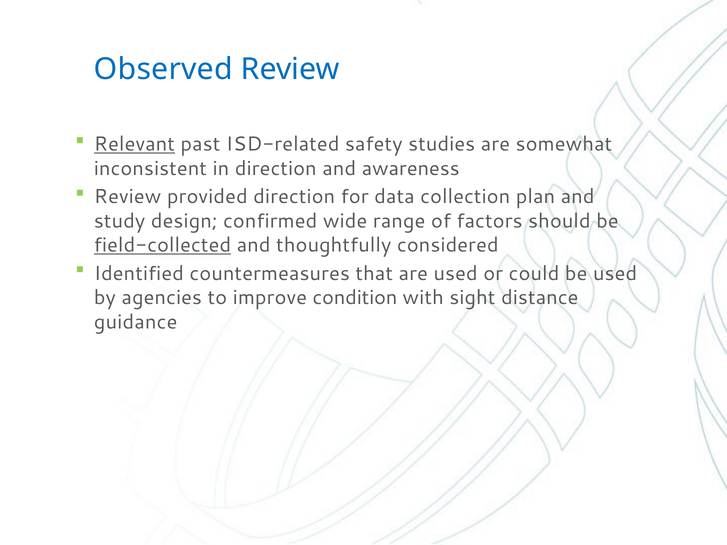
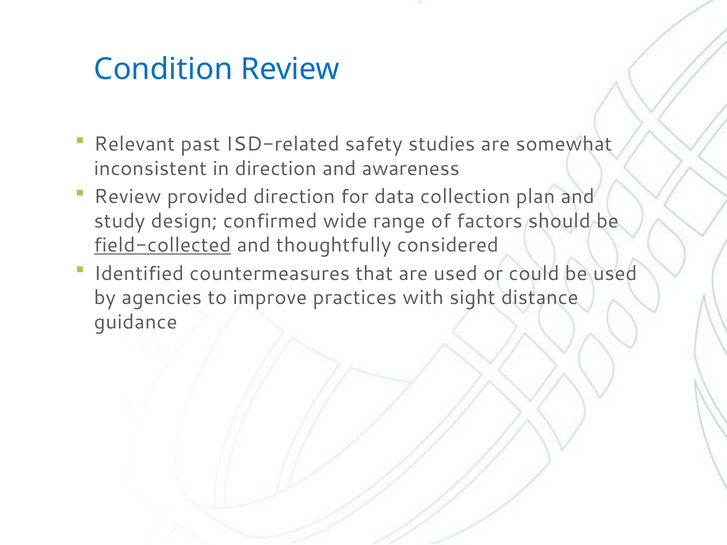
Observed: Observed -> Condition
Relevant underline: present -> none
condition: condition -> practices
